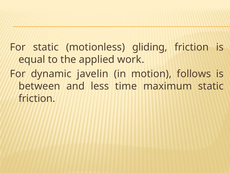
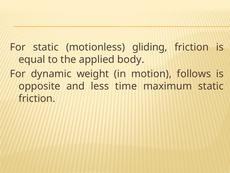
work: work -> body
javelin: javelin -> weight
between: between -> opposite
